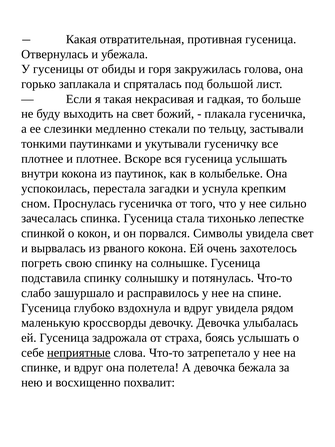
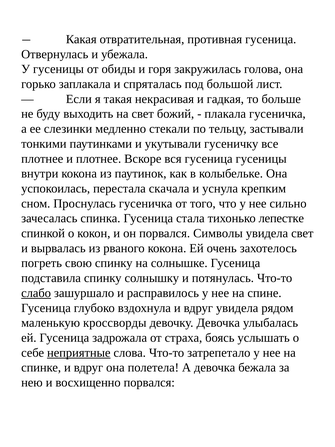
гусеница услышать: услышать -> гусеницы
загадки: загадки -> скачала
слабо underline: none -> present
восхищенно похвалит: похвалит -> порвался
